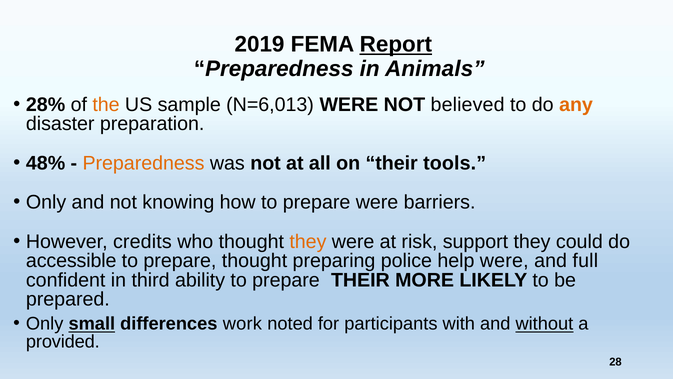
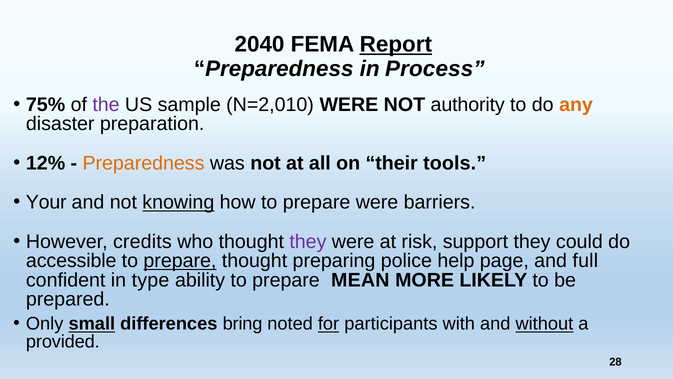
2019: 2019 -> 2040
Animals: Animals -> Process
28%: 28% -> 75%
the colour: orange -> purple
N=6,013: N=6,013 -> N=2,010
believed: believed -> authority
48%: 48% -> 12%
Only at (46, 202): Only -> Your
knowing underline: none -> present
they at (308, 242) colour: orange -> purple
prepare at (180, 261) underline: none -> present
help were: were -> page
third: third -> type
prepare THEIR: THEIR -> MEAN
work: work -> bring
for underline: none -> present
